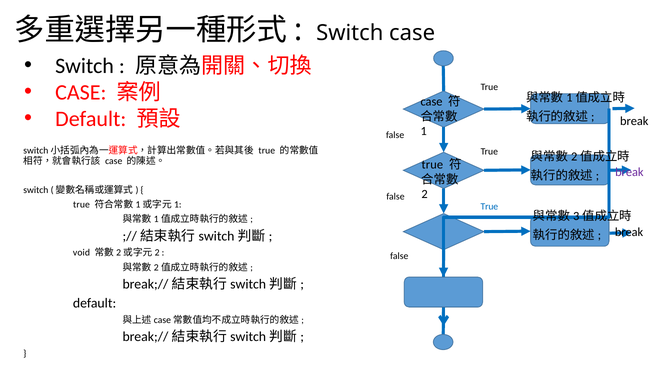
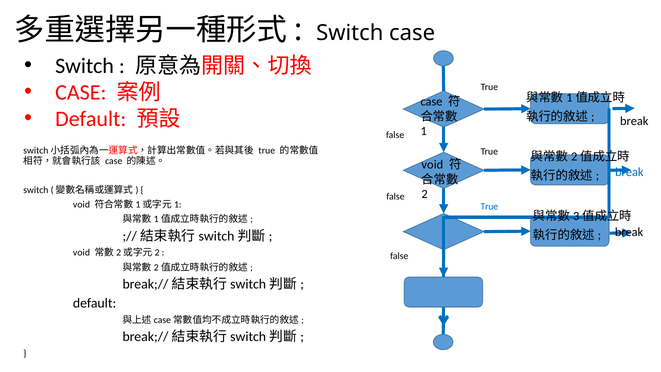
true at (432, 164): true -> void
break at (629, 172) colour: purple -> blue
true at (81, 205): true -> void
